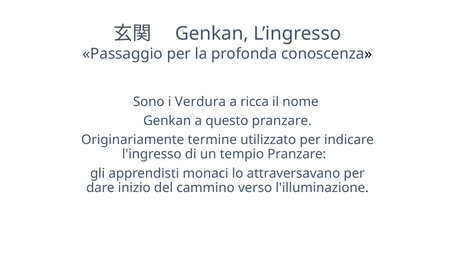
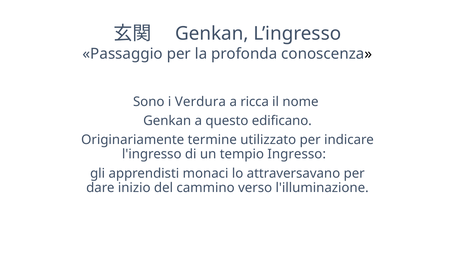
questo pranzare: pranzare -> edificano
tempio Pranzare: Pranzare -> Ingresso
